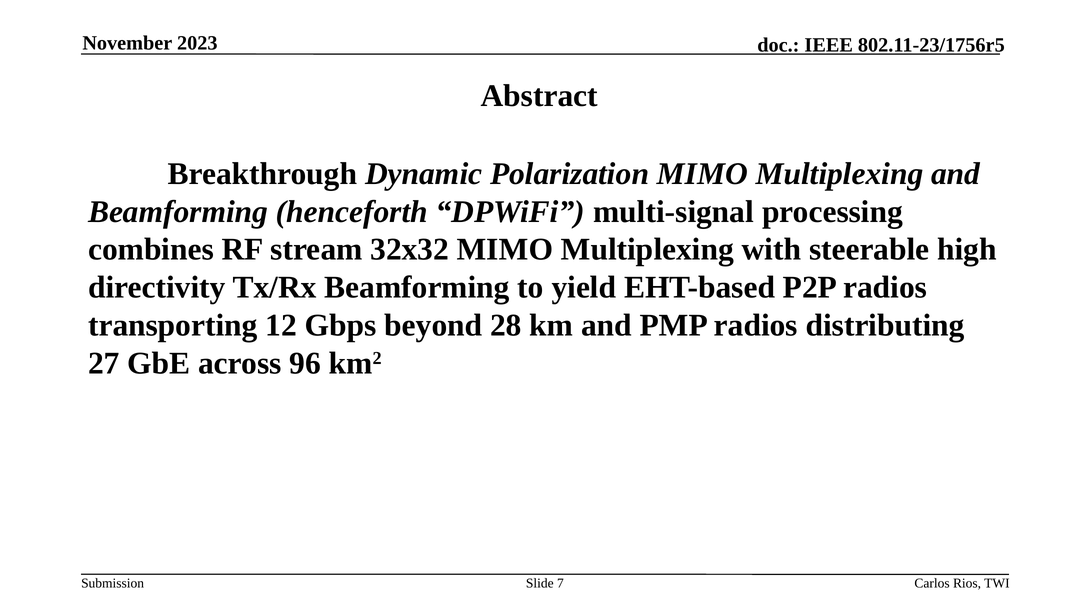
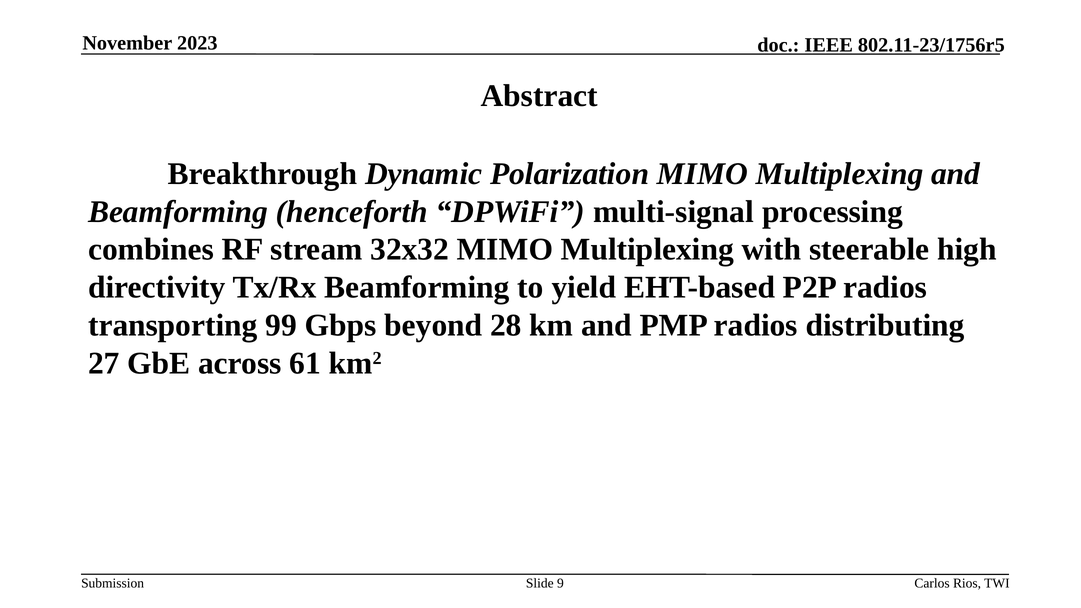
12: 12 -> 99
96: 96 -> 61
7: 7 -> 9
